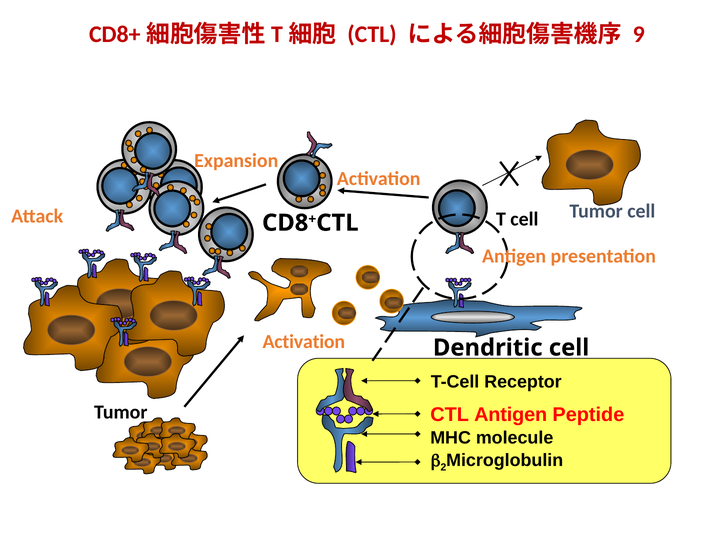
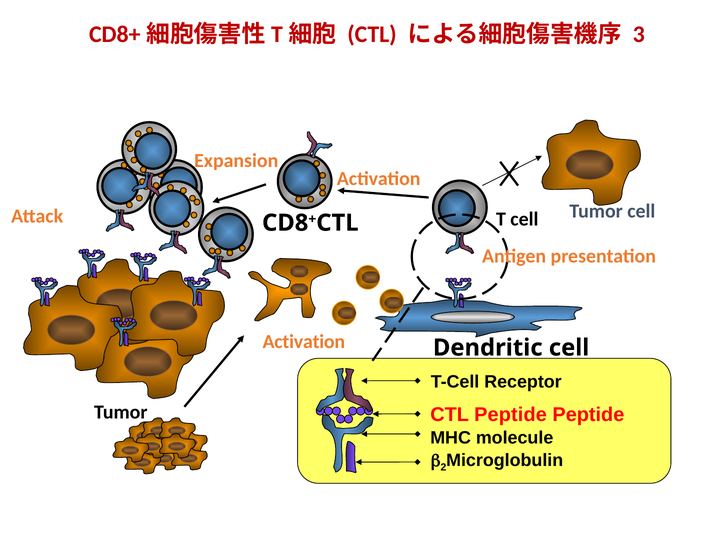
9: 9 -> 3
CTL Antigen: Antigen -> Peptide
